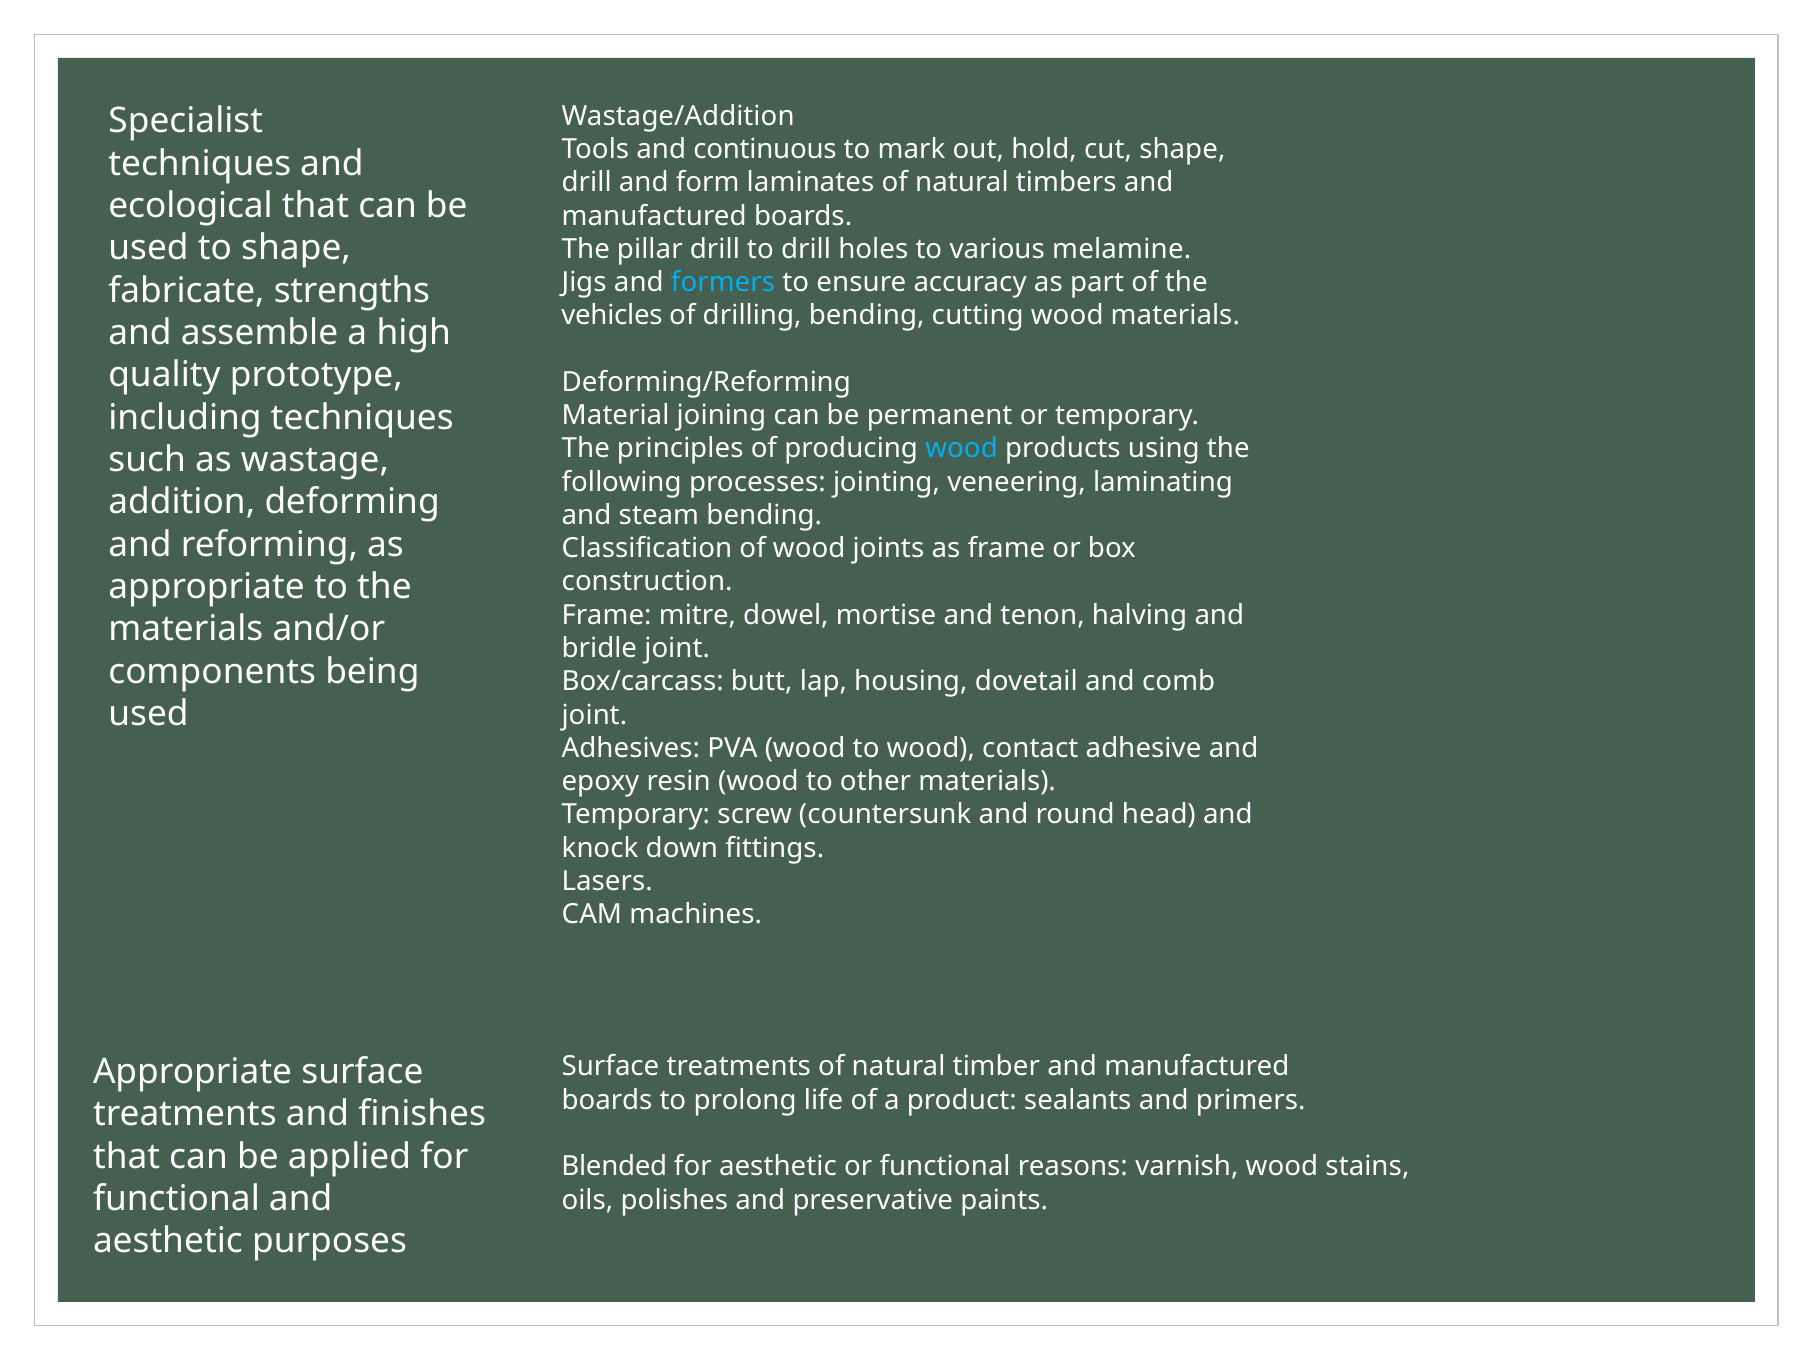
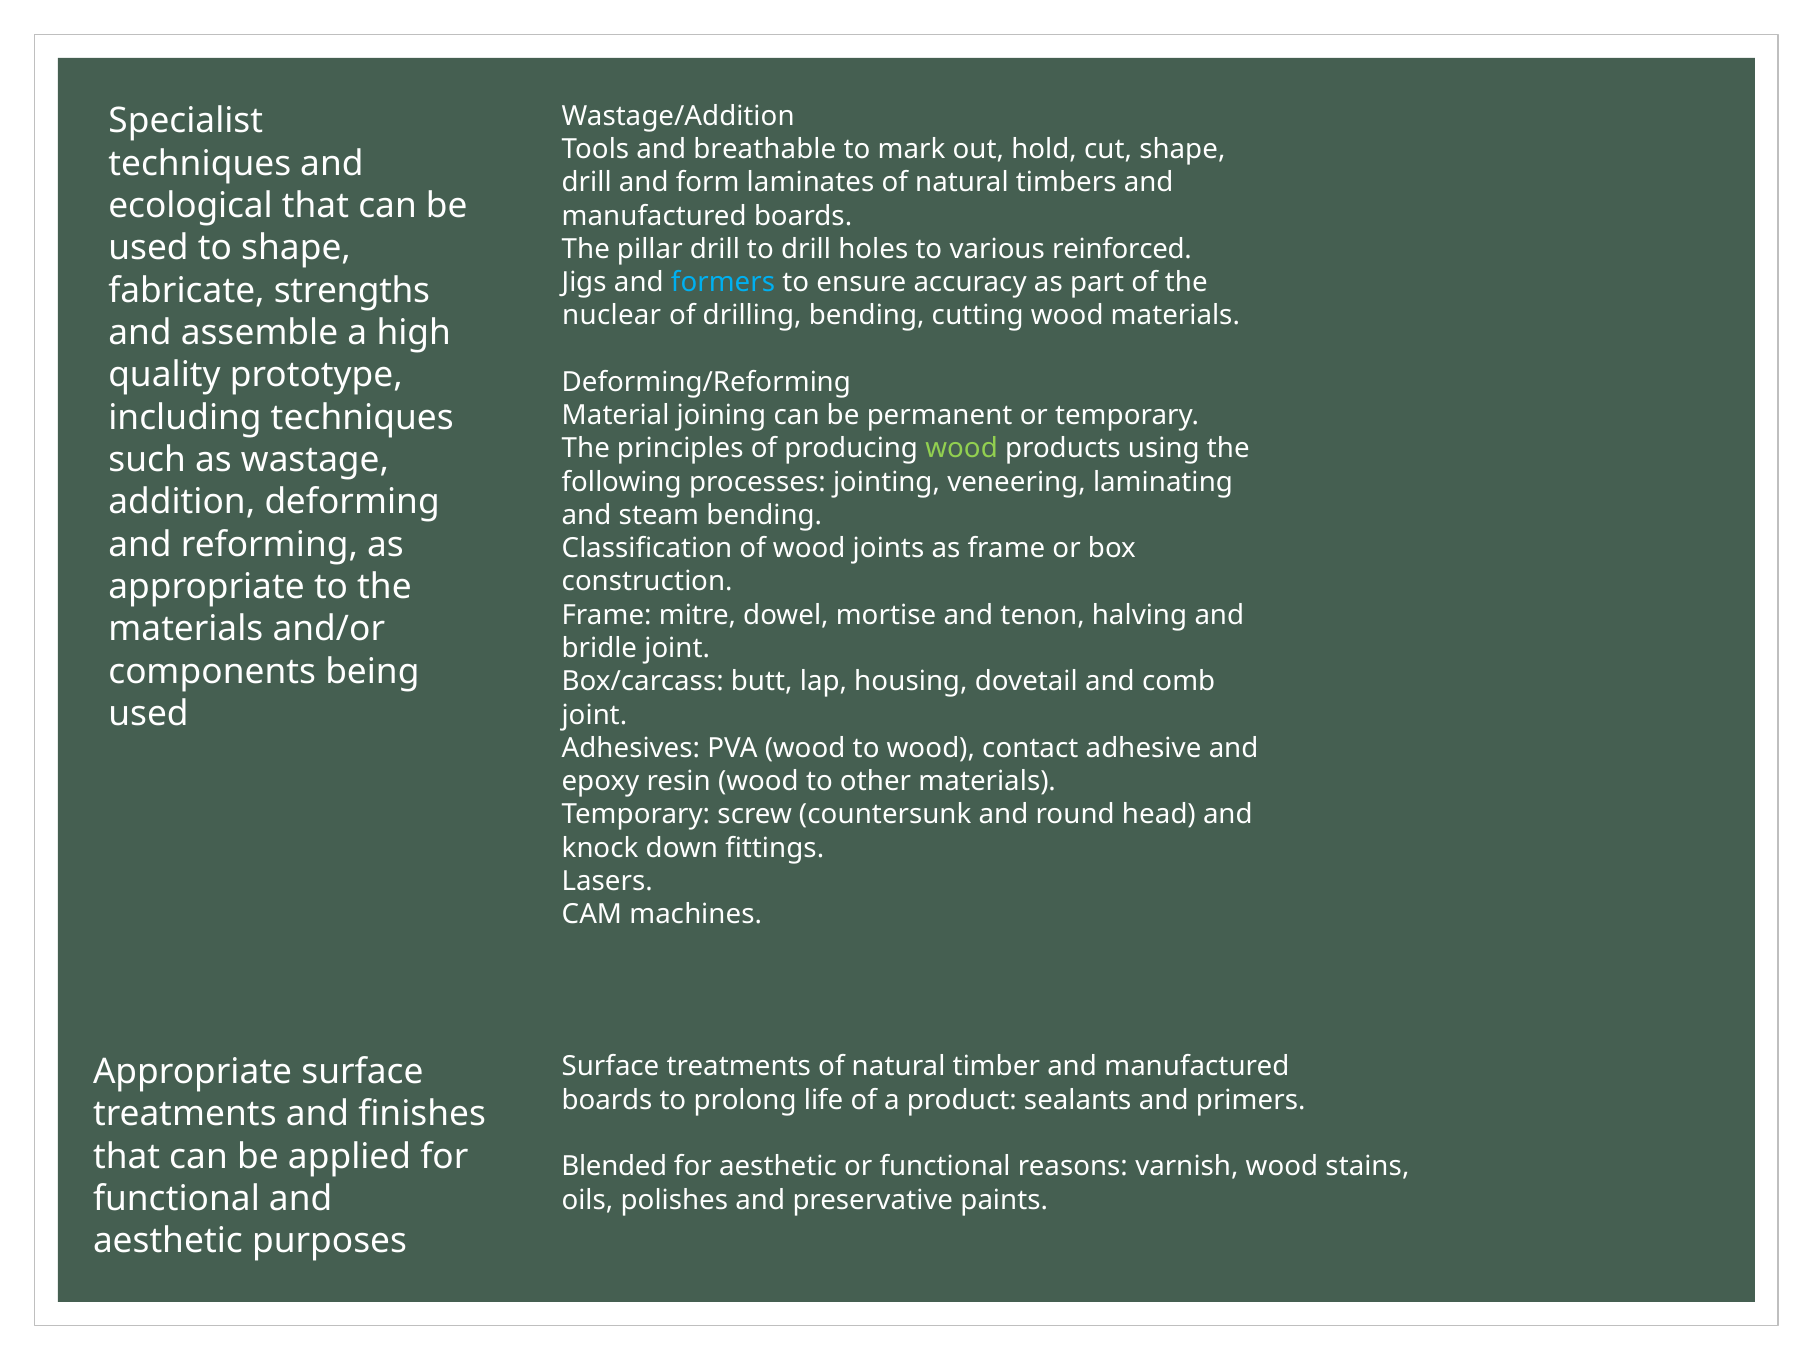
continuous: continuous -> breathable
melamine: melamine -> reinforced
vehicles: vehicles -> nuclear
wood at (962, 449) colour: light blue -> light green
